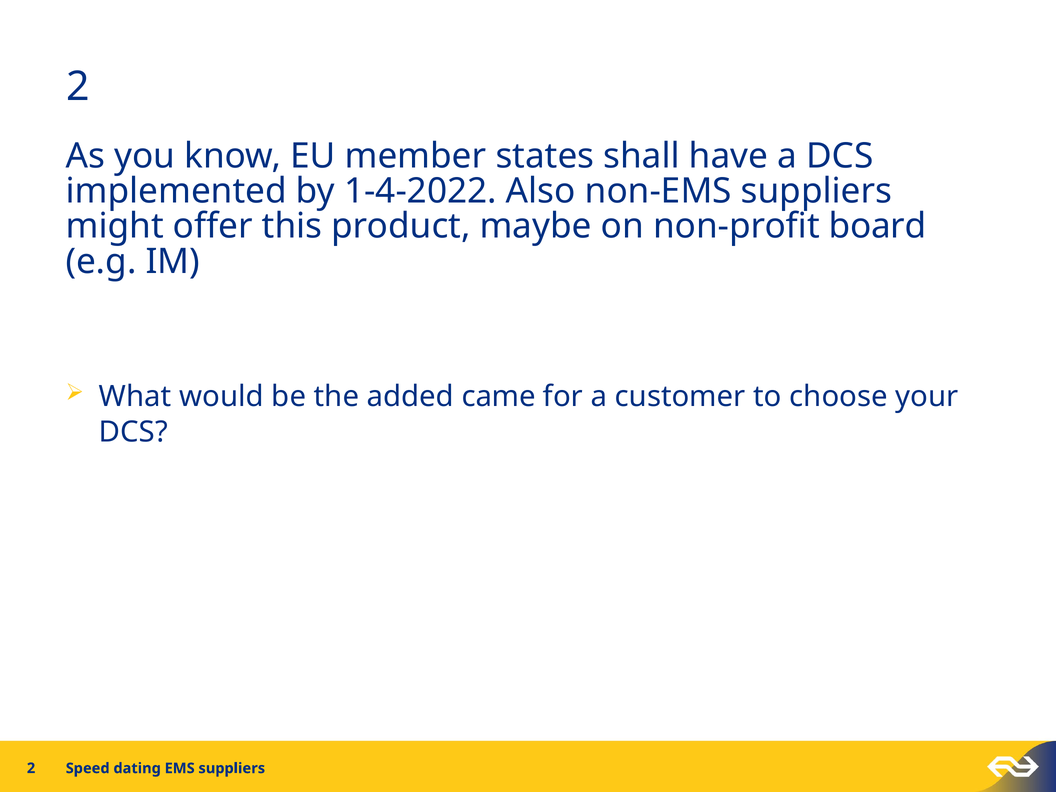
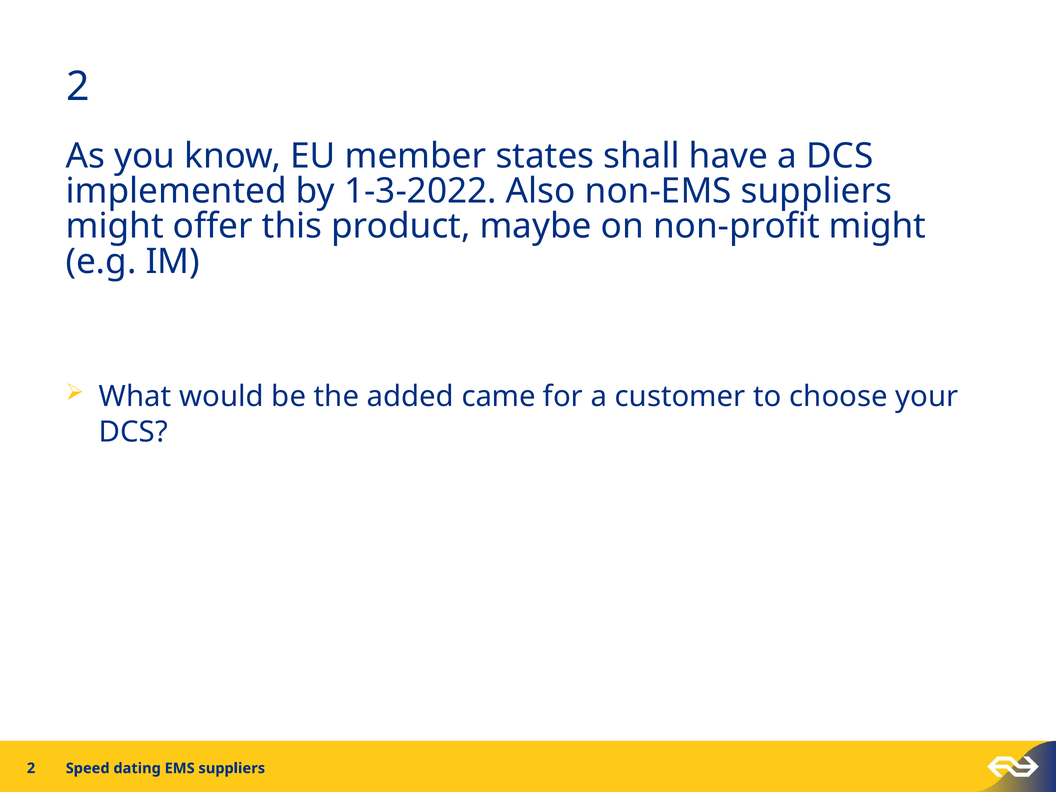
1-4-2022: 1-4-2022 -> 1-3-2022
non-profit board: board -> might
